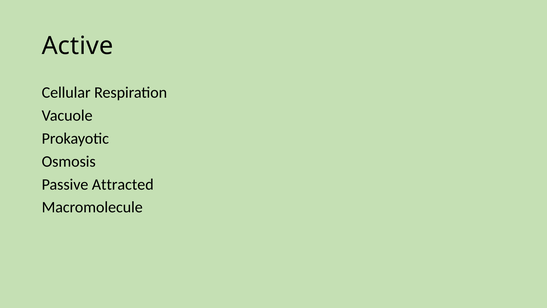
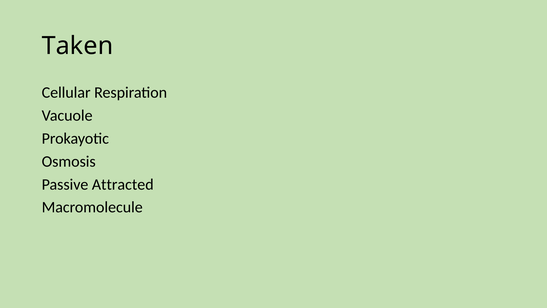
Active: Active -> Taken
